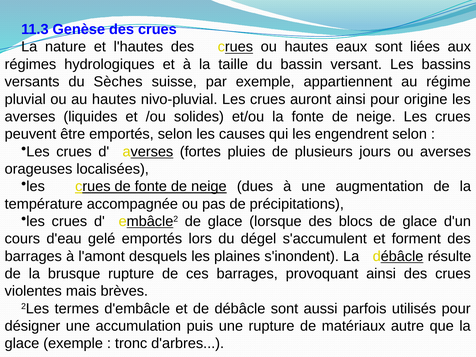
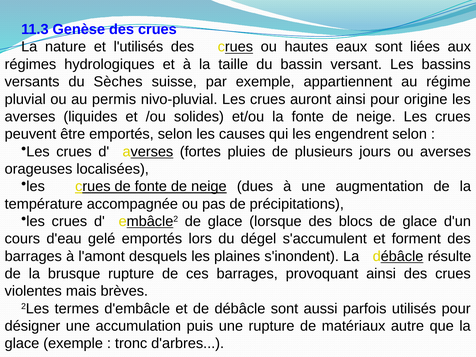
l'hautes: l'hautes -> l'utilisés
au hautes: hautes -> permis
